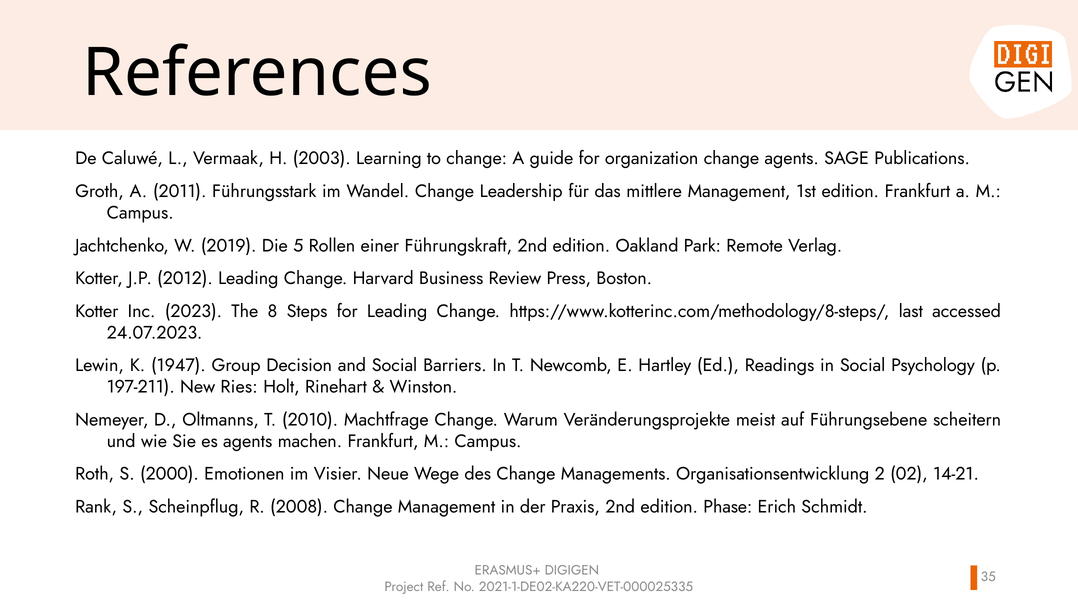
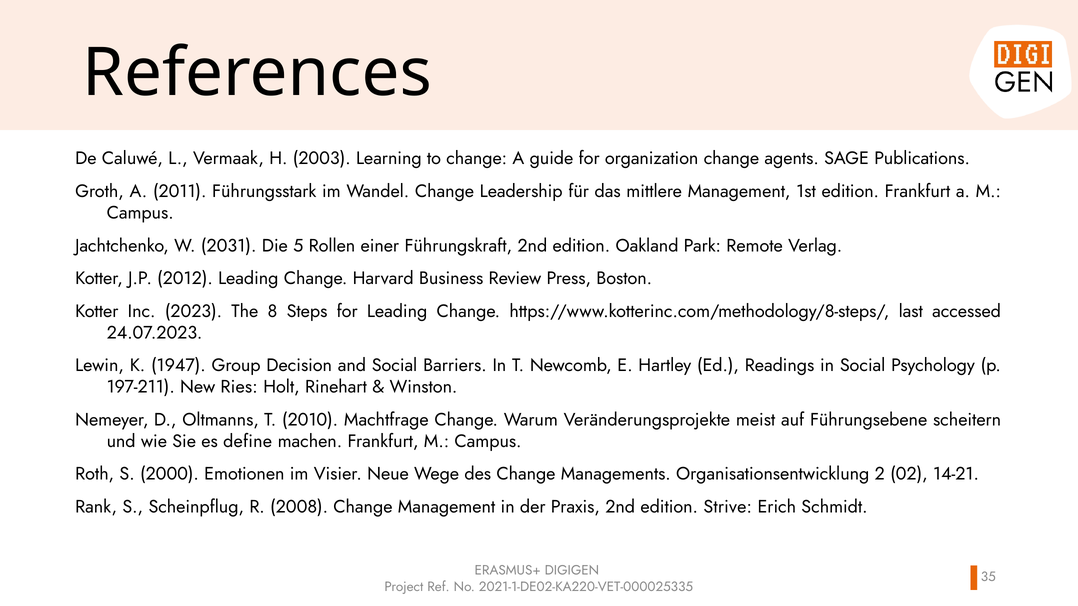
2019: 2019 -> 2031
es agents: agents -> define
Phase: Phase -> Strive
